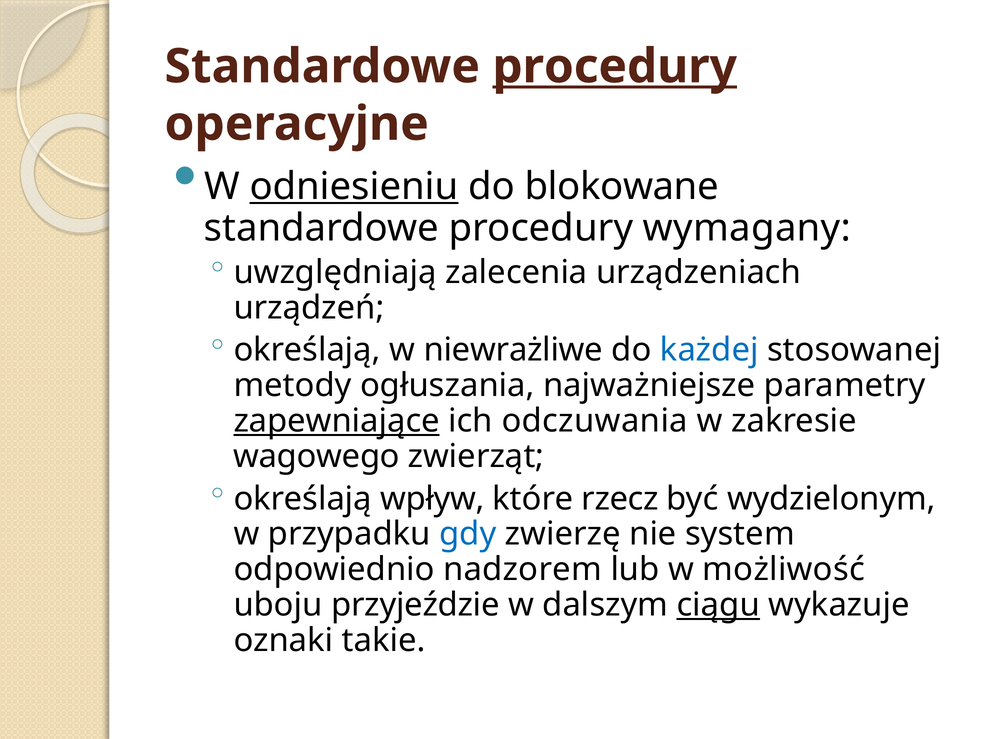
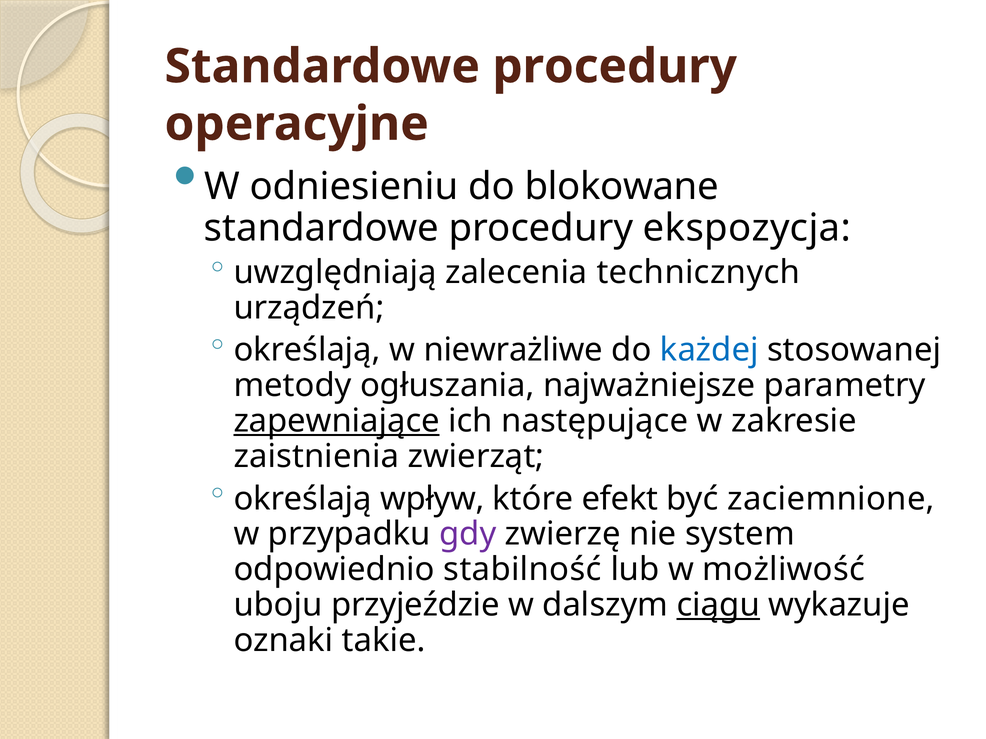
procedury at (615, 67) underline: present -> none
odniesieniu underline: present -> none
wymagany: wymagany -> ekspozycja
urządzeniach: urządzeniach -> technicznych
odczuwania: odczuwania -> następujące
wagowego: wagowego -> zaistnienia
rzecz: rzecz -> efekt
wydzielonym: wydzielonym -> zaciemnione
gdy colour: blue -> purple
nadzorem: nadzorem -> stabilność
